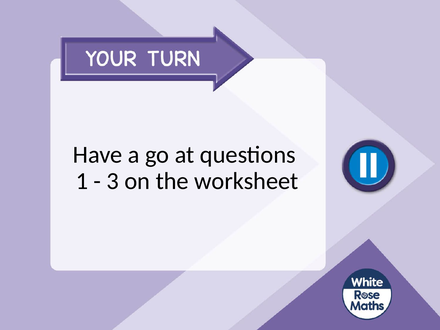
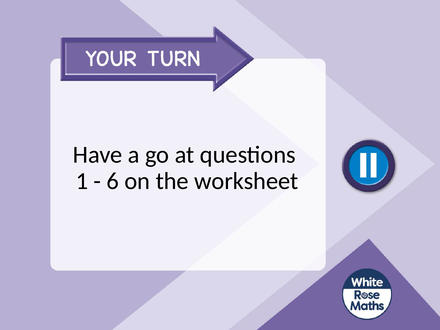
3: 3 -> 6
